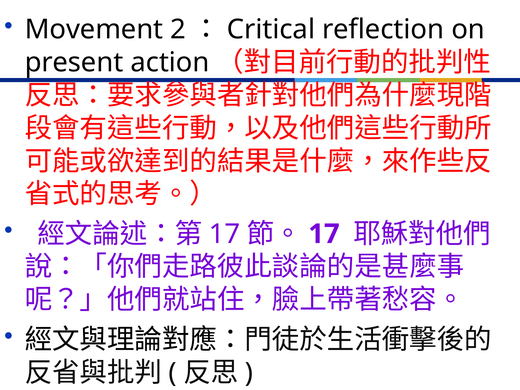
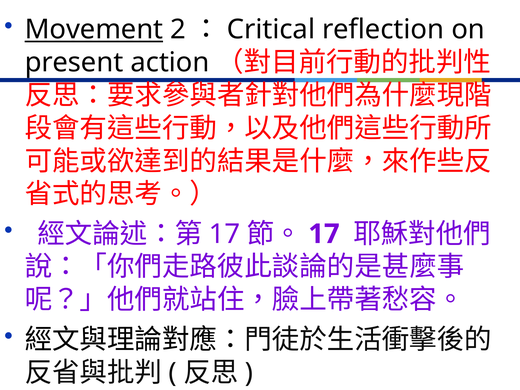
Movement underline: none -> present
